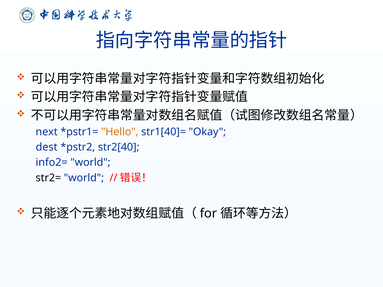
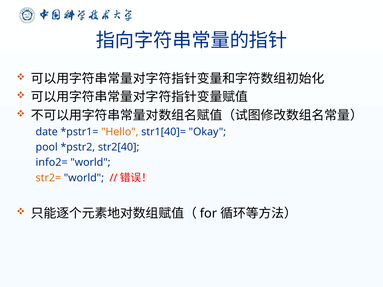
next: next -> date
dest: dest -> pool
str2= colour: black -> orange
